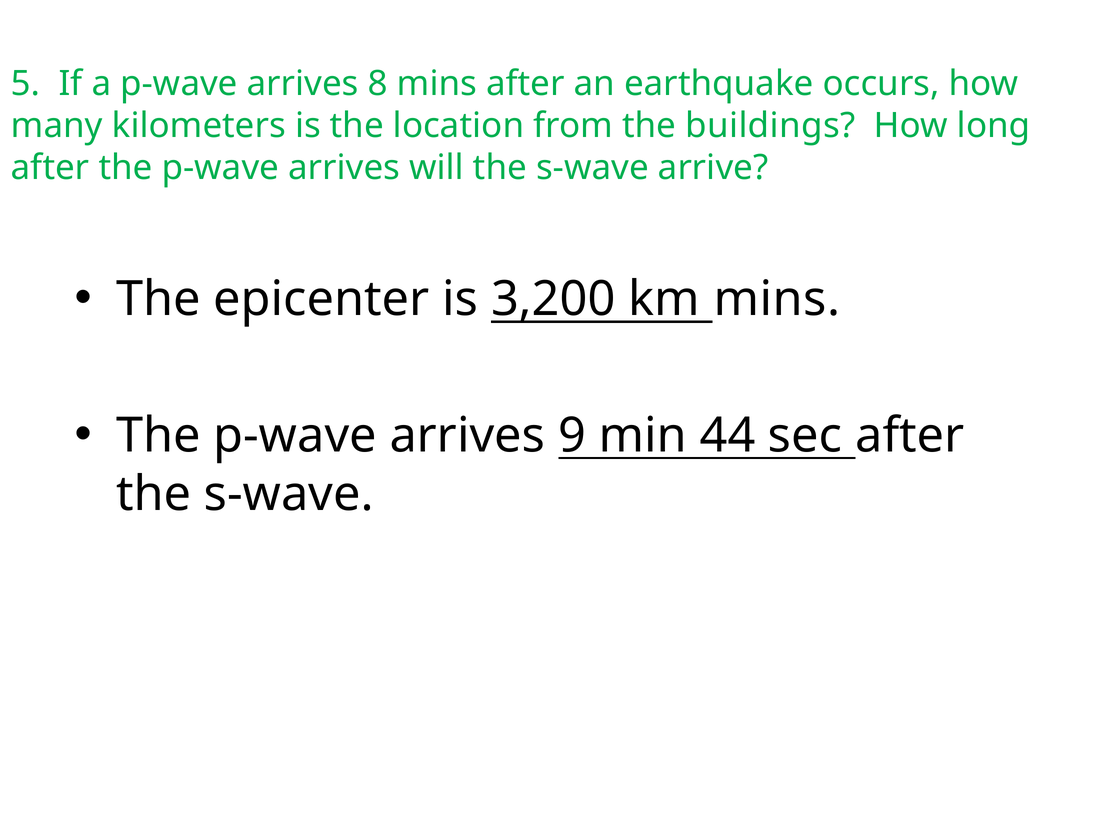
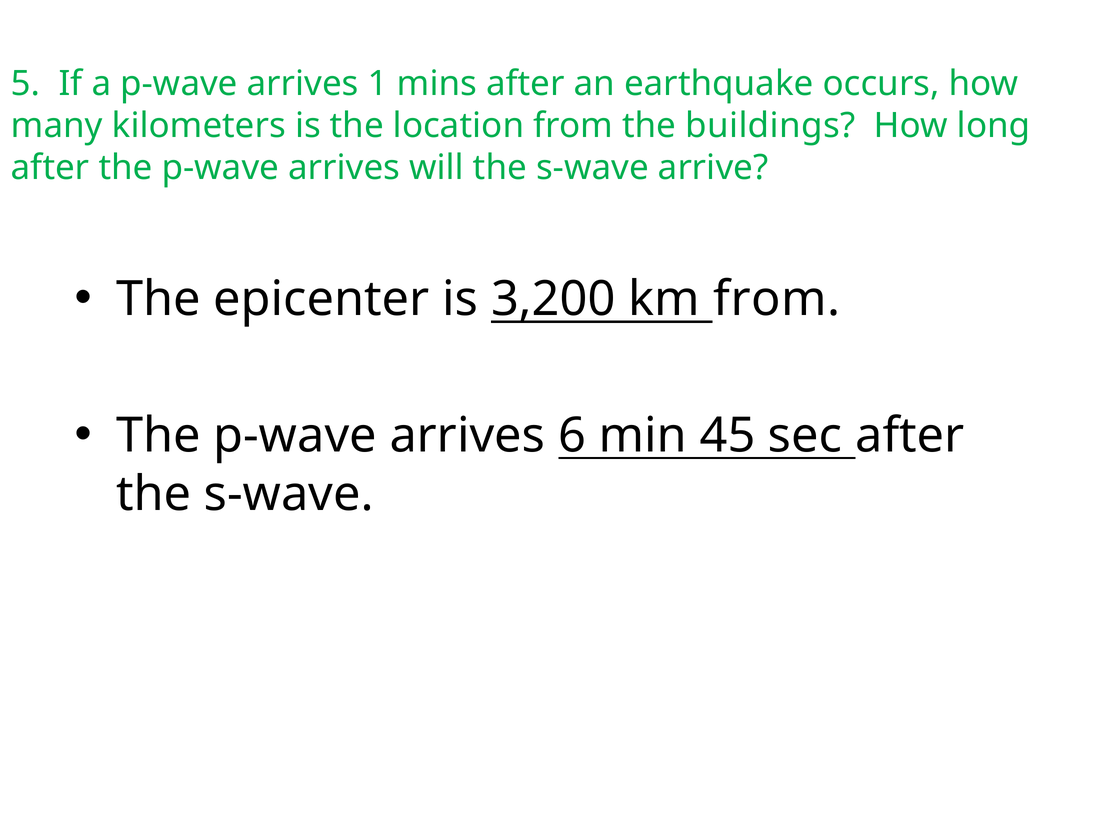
8: 8 -> 1
km mins: mins -> from
9: 9 -> 6
44: 44 -> 45
